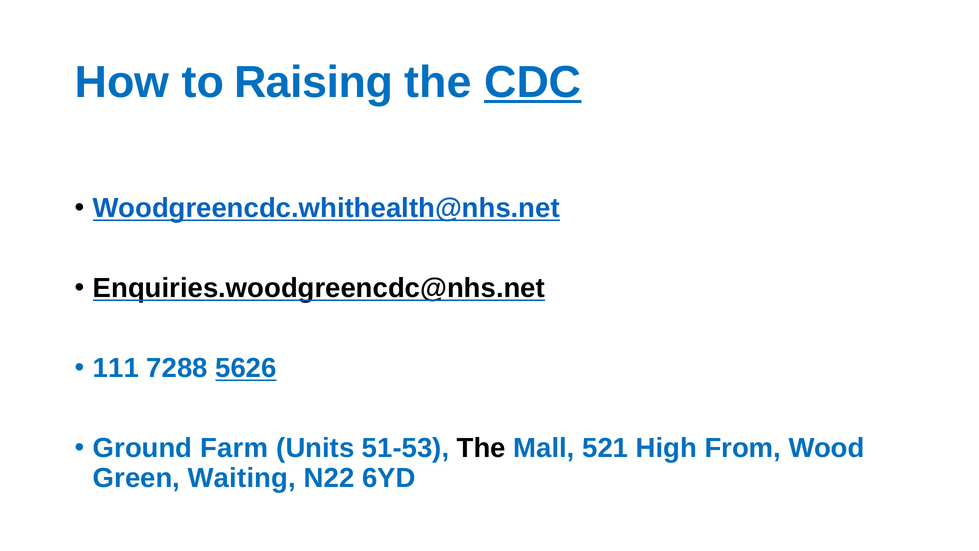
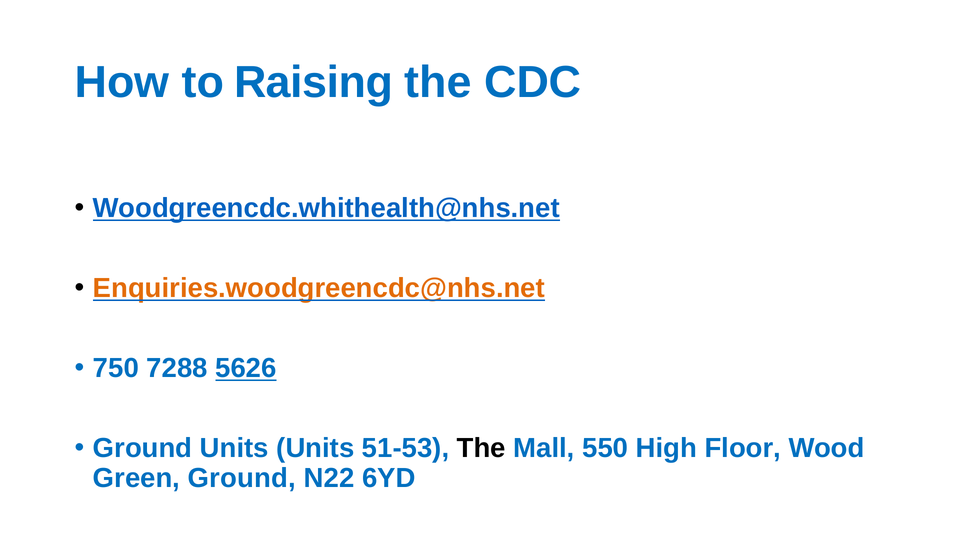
CDC underline: present -> none
Enquiries.woodgreencdc@nhs.net colour: black -> orange
111: 111 -> 750
Ground Farm: Farm -> Units
521: 521 -> 550
From: From -> Floor
Green Waiting: Waiting -> Ground
